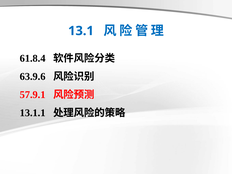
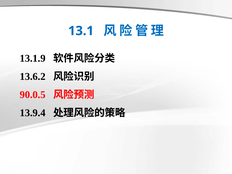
61.8.4: 61.8.4 -> 13.1.9
63.9.6: 63.9.6 -> 13.6.2
57.9.1: 57.9.1 -> 90.0.5
13.1.1: 13.1.1 -> 13.9.4
